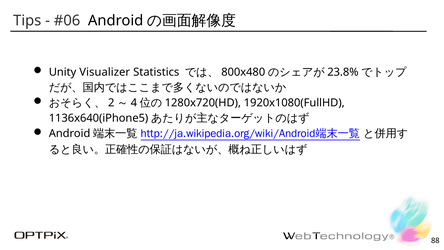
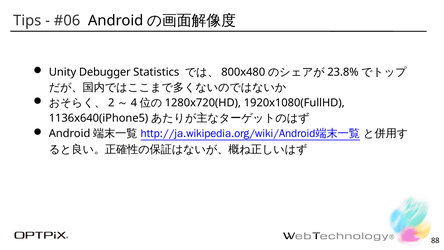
Visualizer: Visualizer -> Debugger
